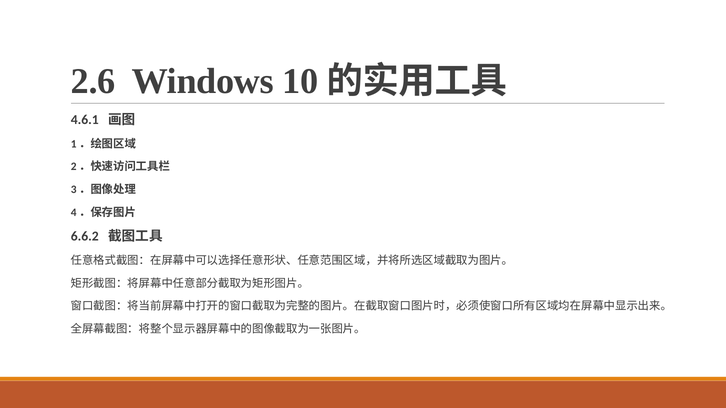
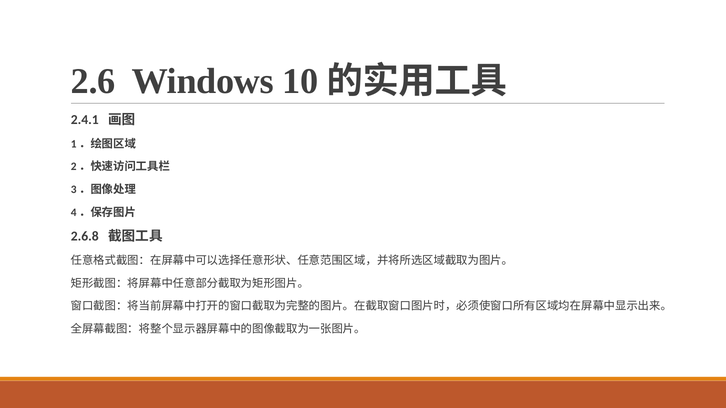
4.6.1: 4.6.1 -> 2.4.1
6.6.2: 6.6.2 -> 2.6.8
